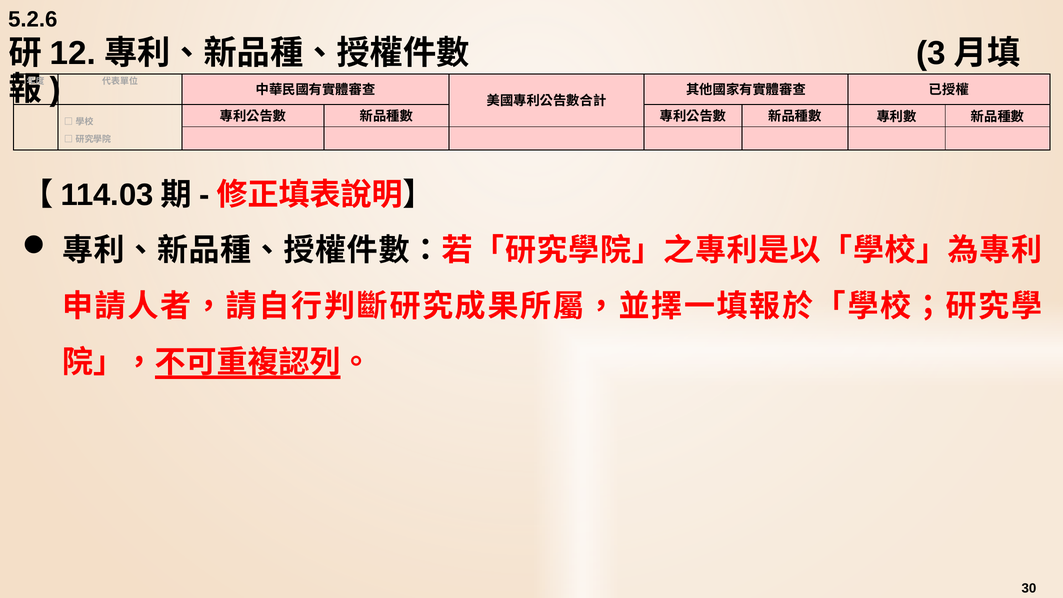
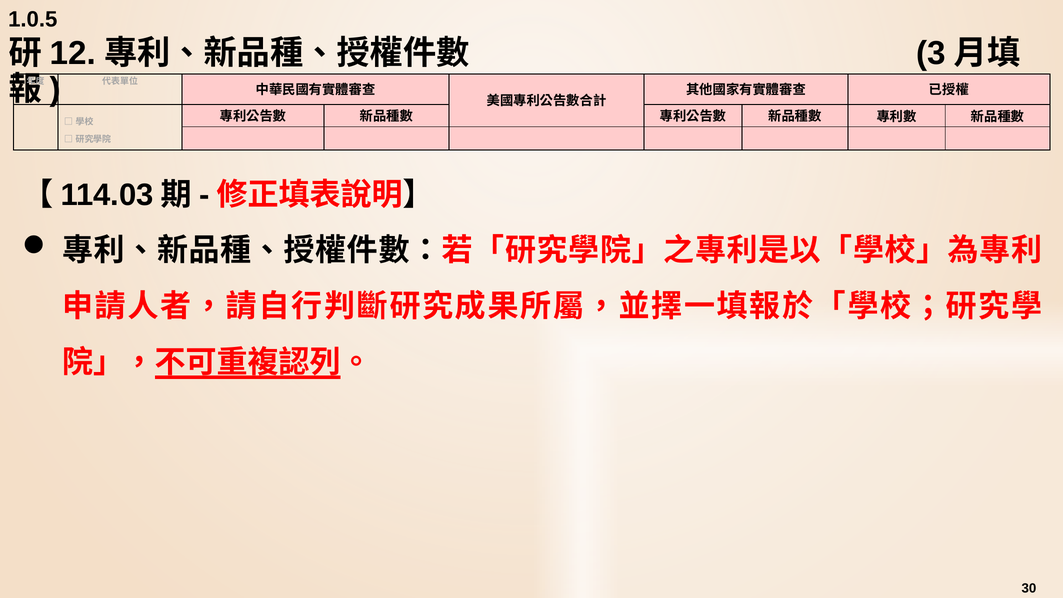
5.2.6: 5.2.6 -> 1.0.5
